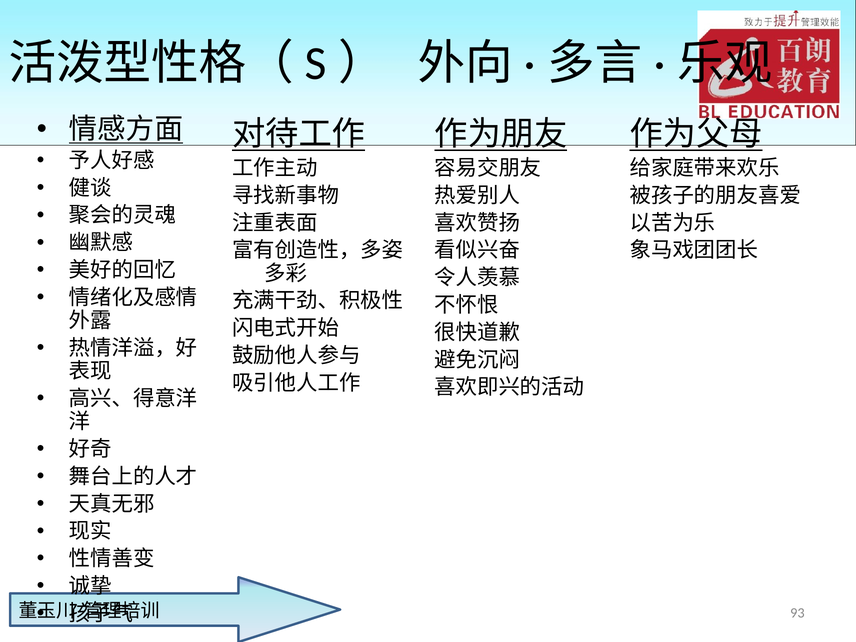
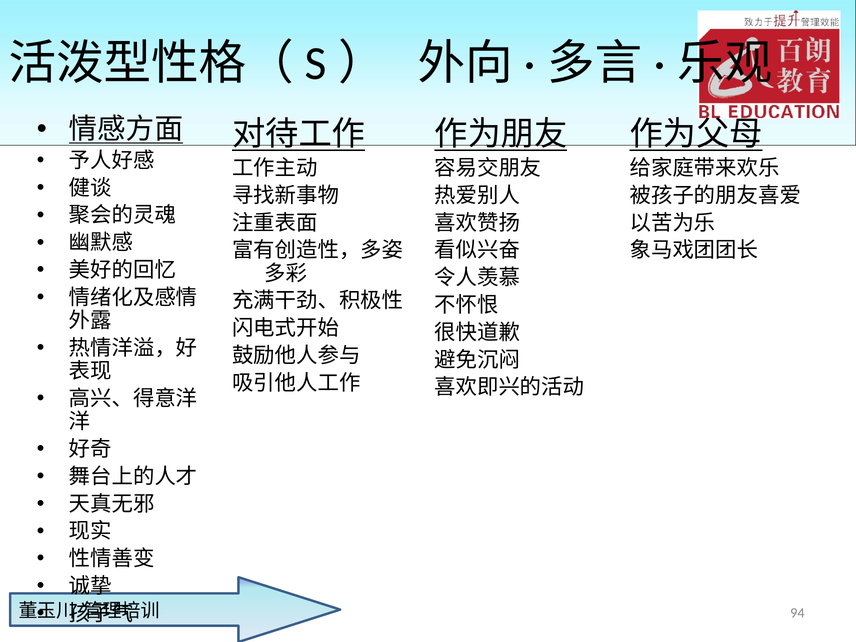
93: 93 -> 94
